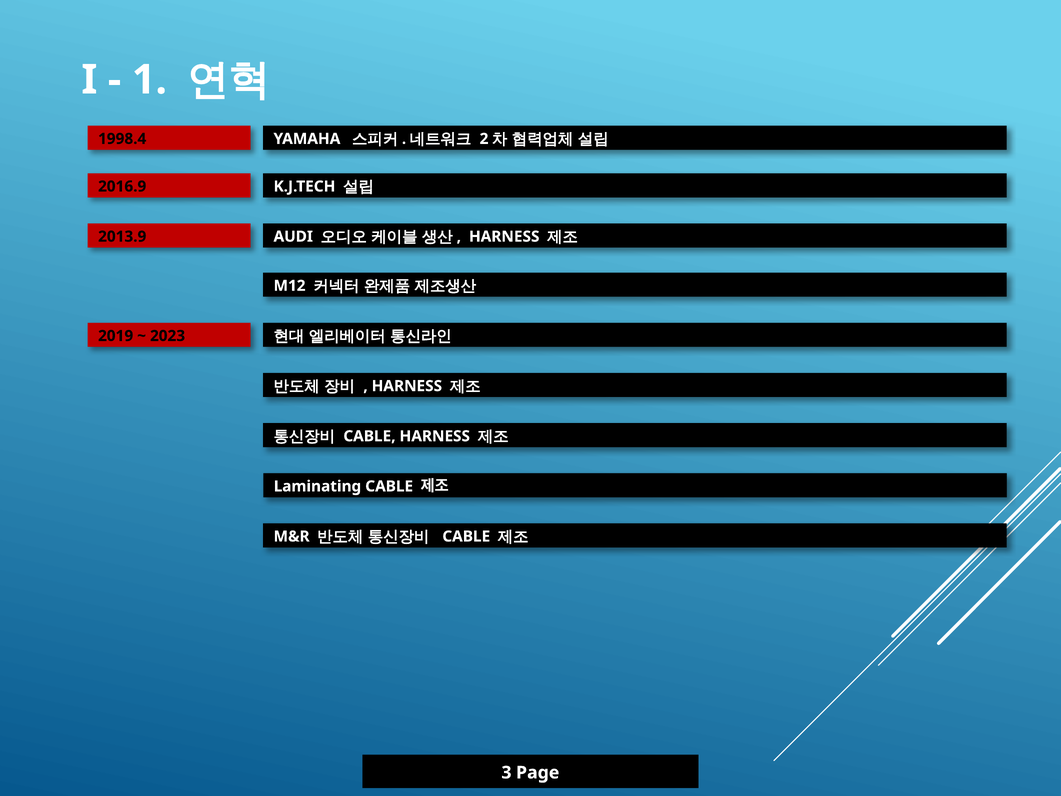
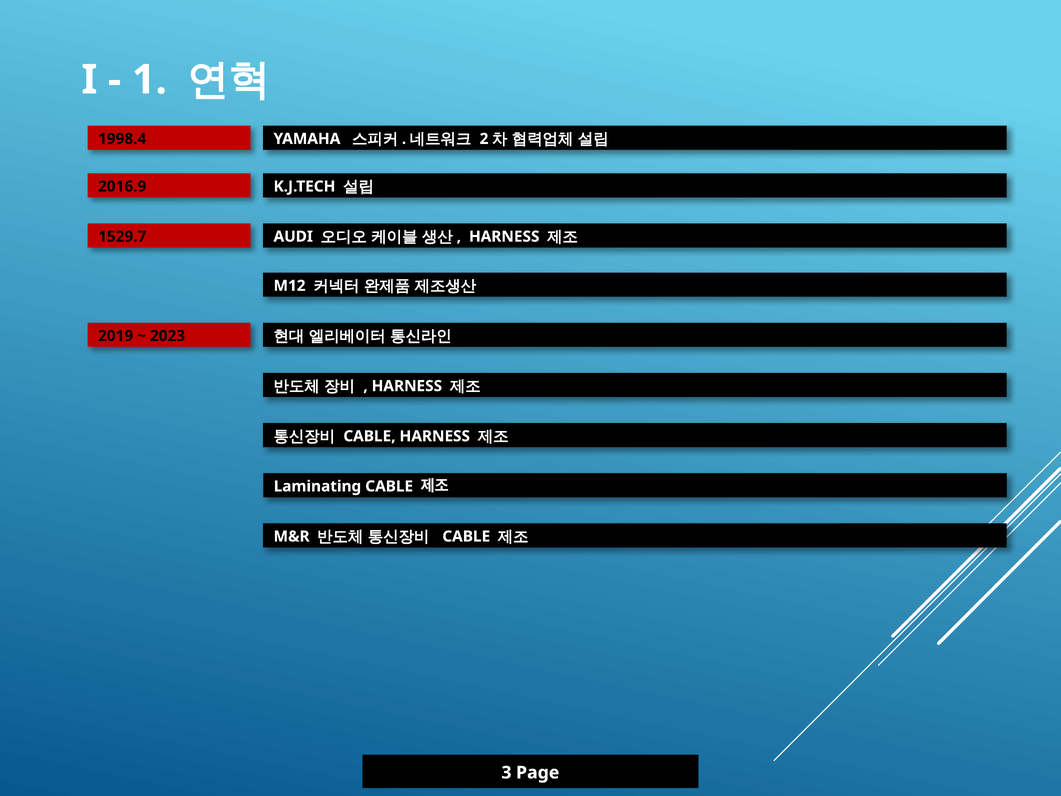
2013.9: 2013.9 -> 1529.7
